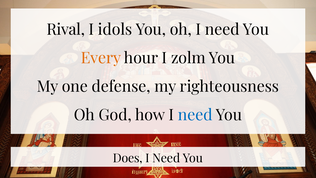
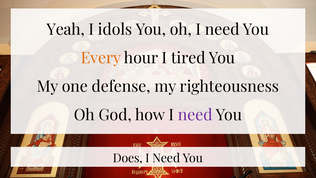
Rival: Rival -> Yeah
zolm: zolm -> tired
need at (195, 115) colour: blue -> purple
